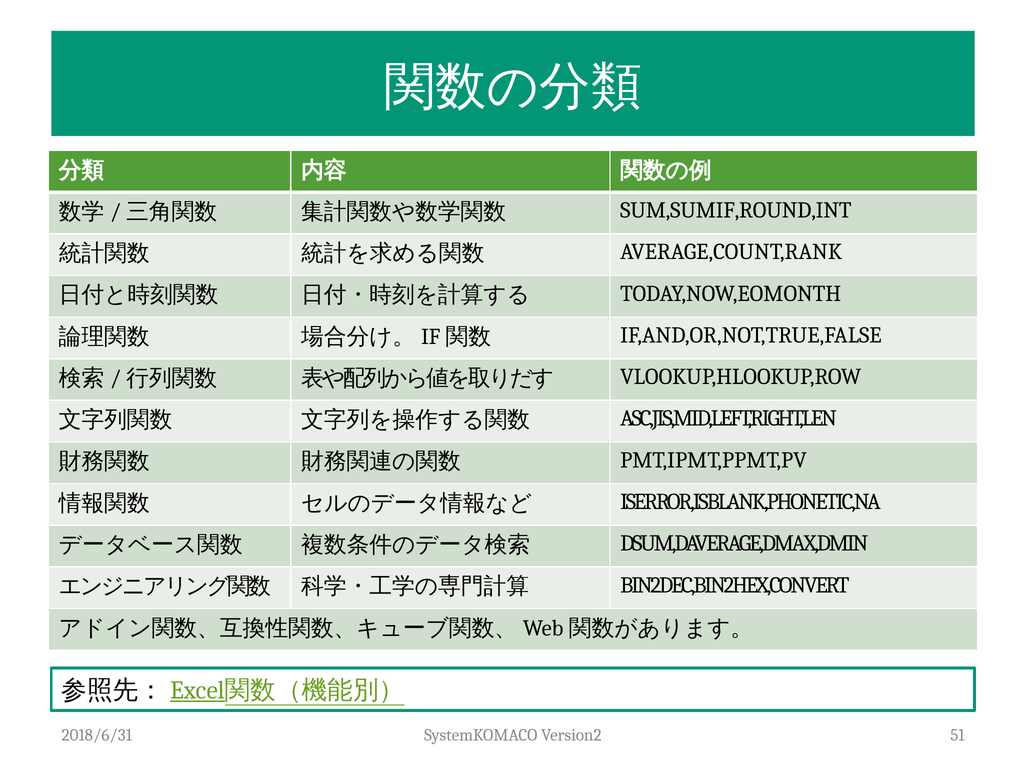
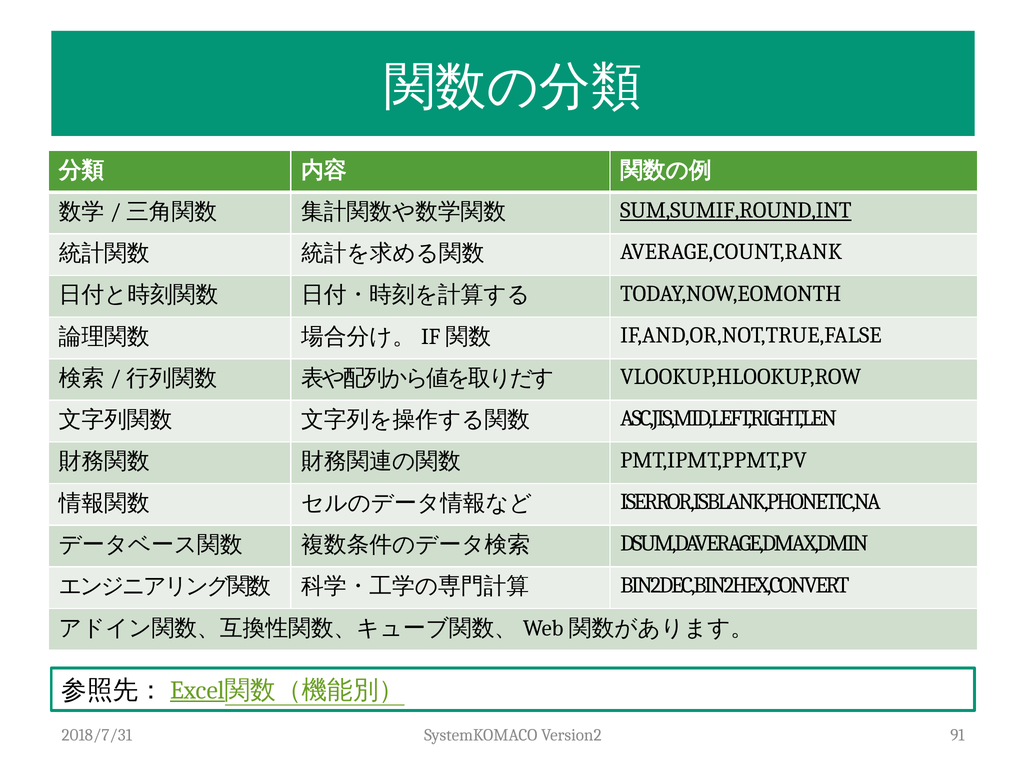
SUM,SUMIF,ROUND,INT underline: none -> present
2018/6/31: 2018/6/31 -> 2018/7/31
51: 51 -> 91
